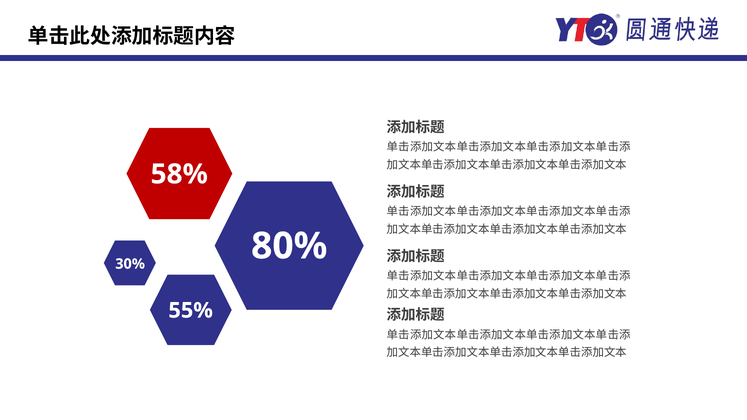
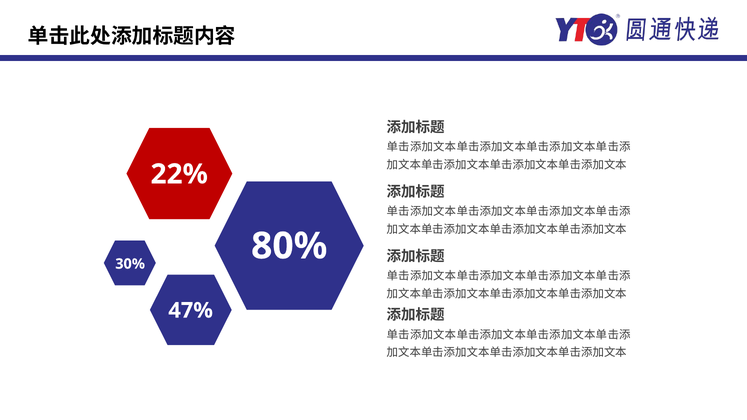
58%: 58% -> 22%
55%: 55% -> 47%
